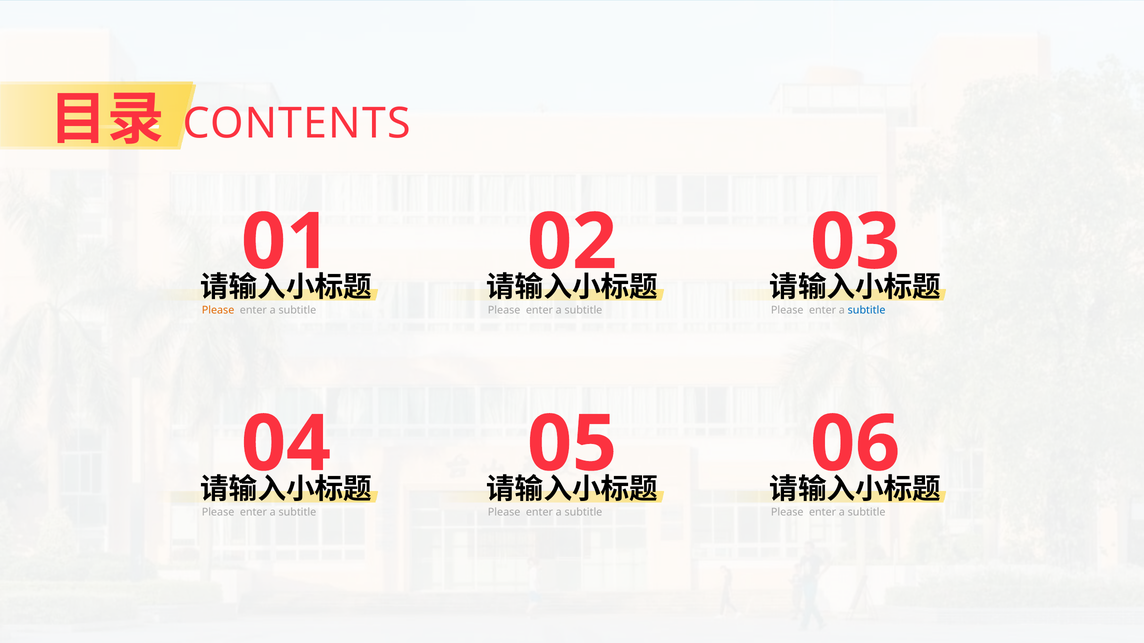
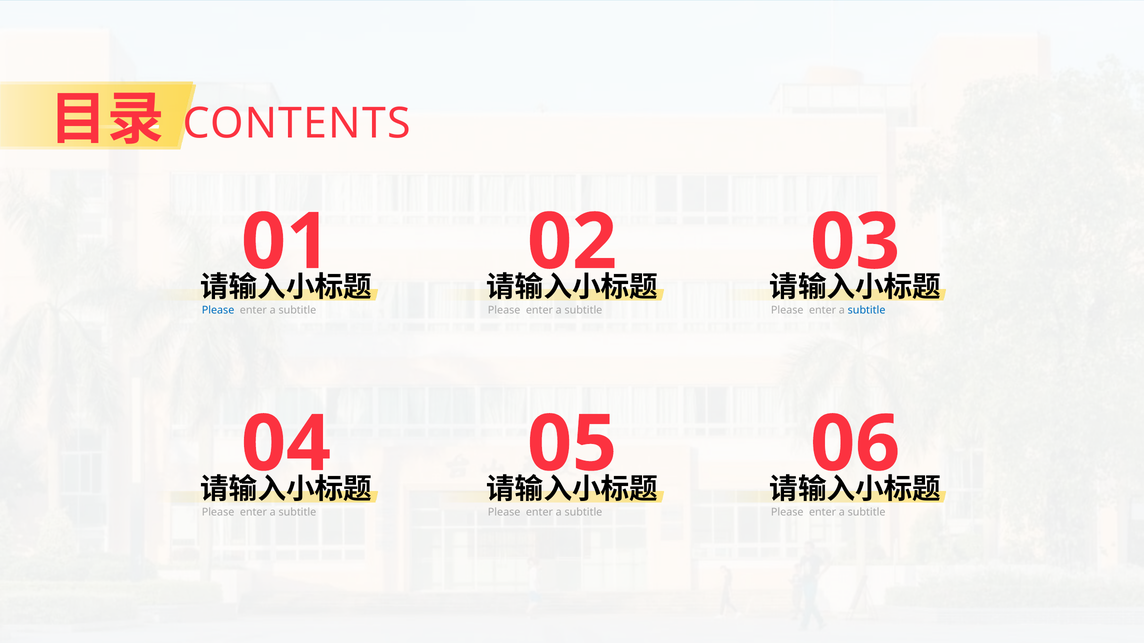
Please at (218, 310) colour: orange -> blue
